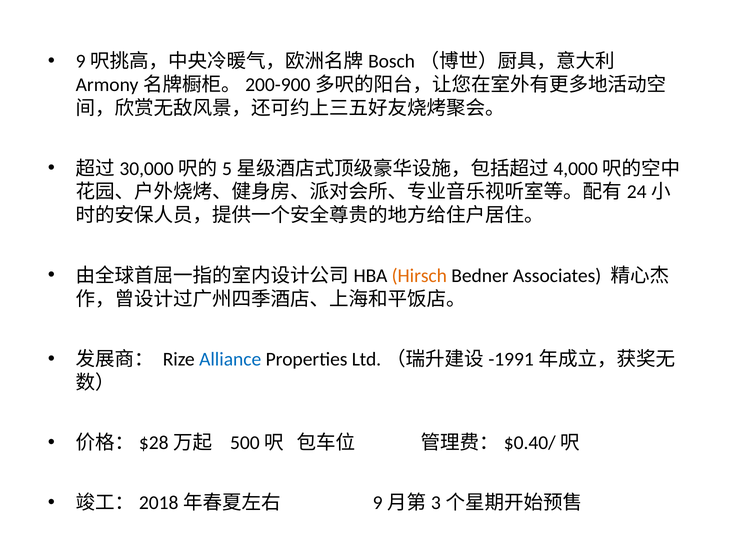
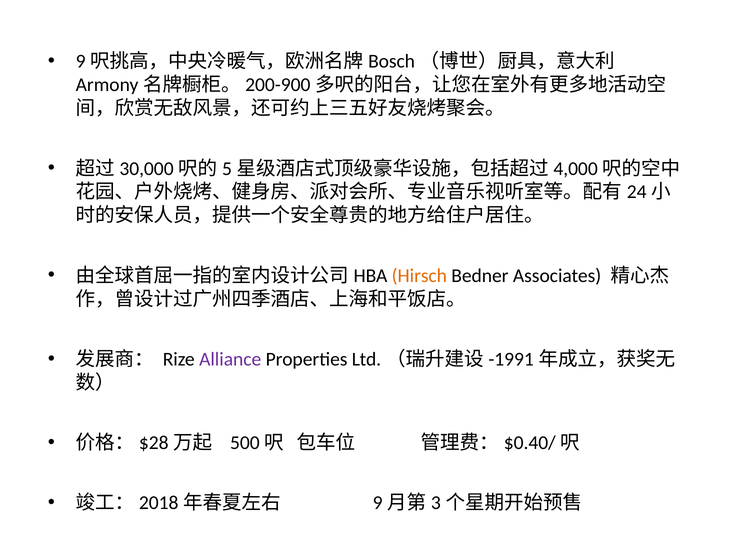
Alliance colour: blue -> purple
